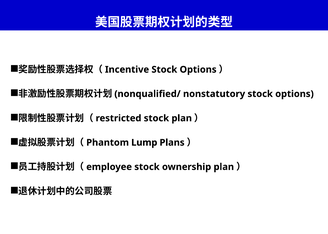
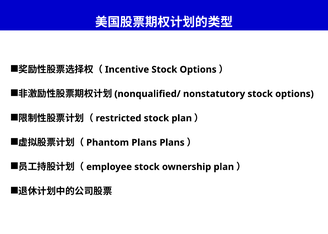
Lump at (144, 143): Lump -> Plans
